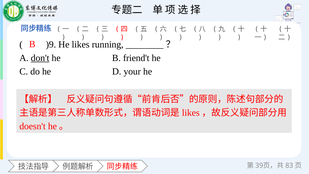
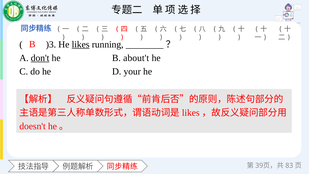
)9: )9 -> )3
likes underline: none -> present
friend't: friend't -> about't
